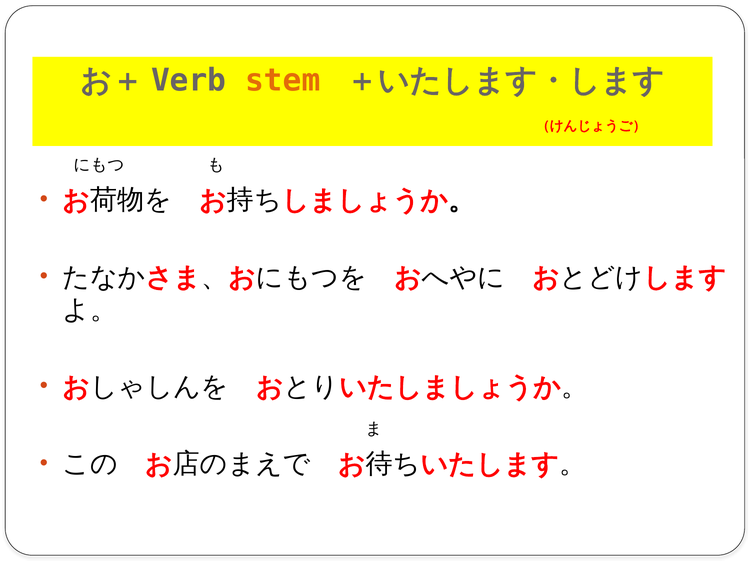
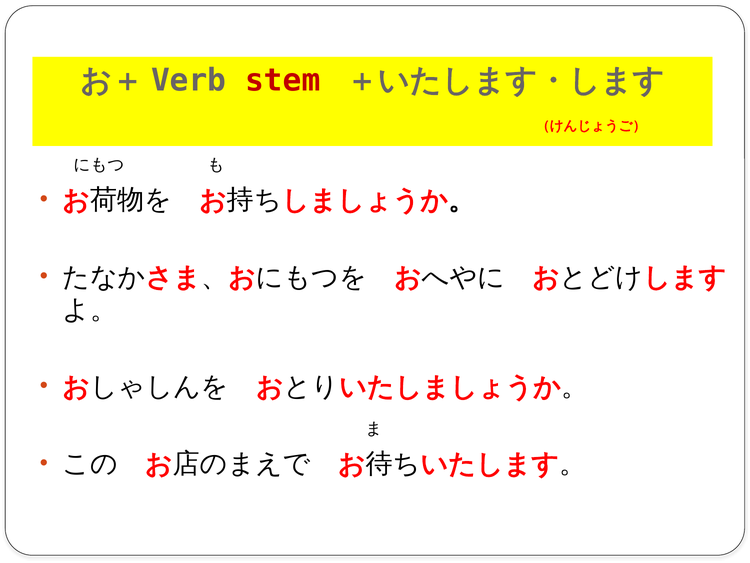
stem colour: orange -> red
